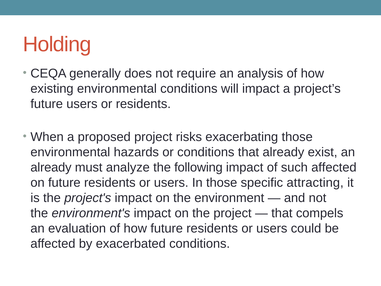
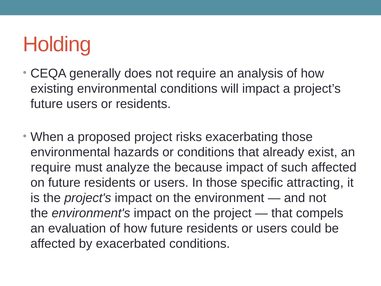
already at (51, 167): already -> require
following: following -> because
